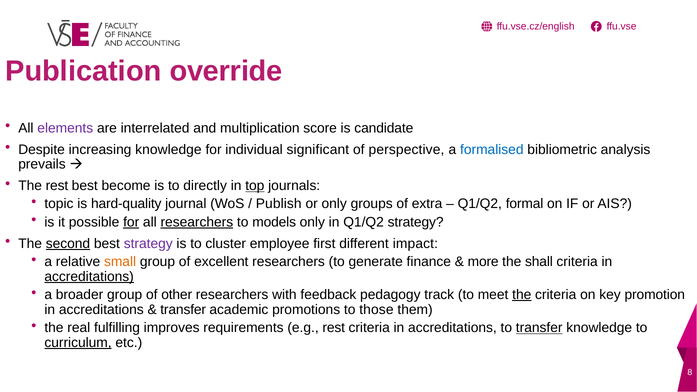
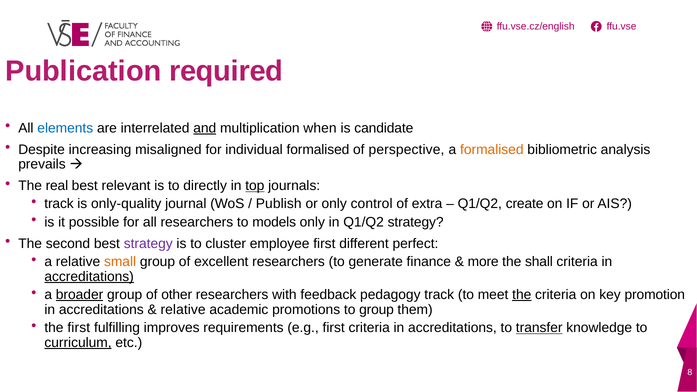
override: override -> required
elements colour: purple -> blue
and underline: none -> present
score: score -> when
increasing knowledge: knowledge -> misaligned
individual significant: significant -> formalised
formalised at (492, 149) colour: blue -> orange
The rest: rest -> real
become: become -> relevant
topic at (59, 204): topic -> track
hard-quality: hard-quality -> only-quality
groups: groups -> control
formal: formal -> create
for at (131, 222) underline: present -> none
researchers at (197, 222) underline: present -> none
second underline: present -> none
impact: impact -> perfect
broader underline: none -> present
transfer at (183, 310): transfer -> relative
to those: those -> group
the real: real -> first
e.g rest: rest -> first
